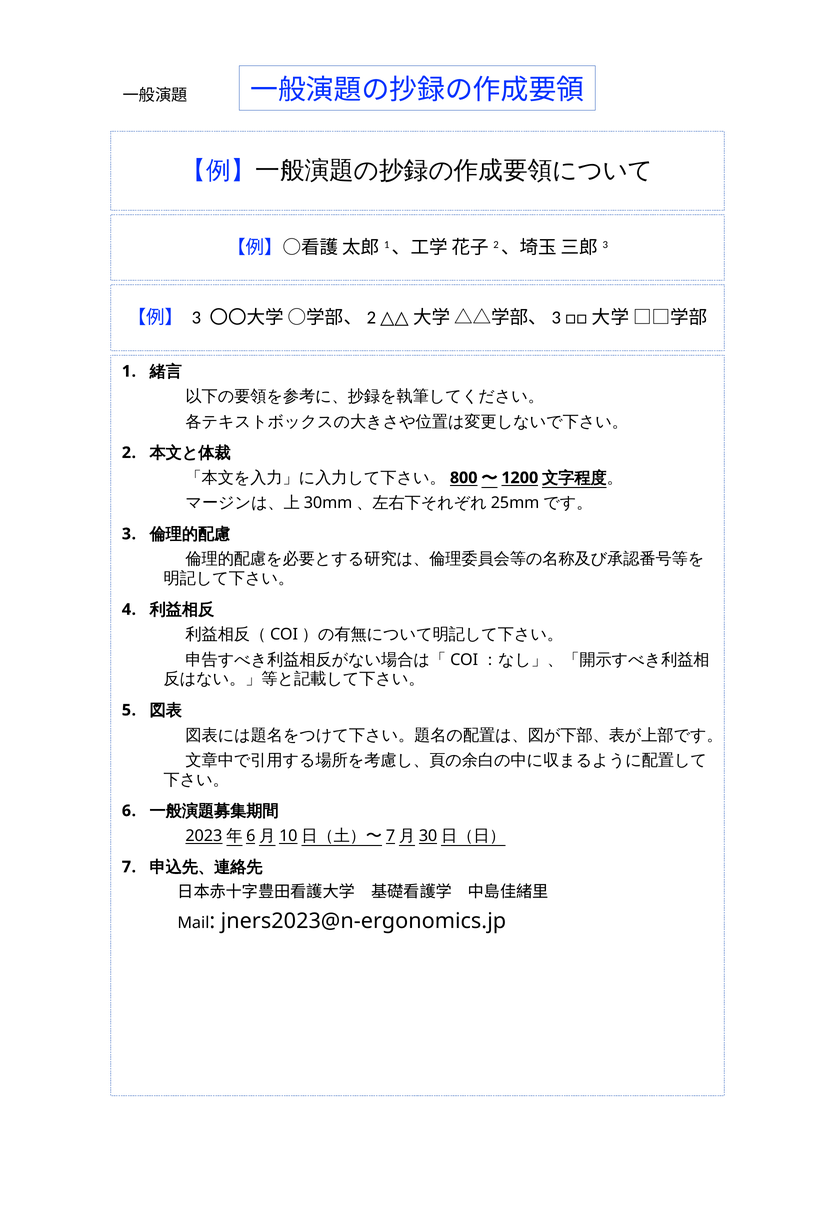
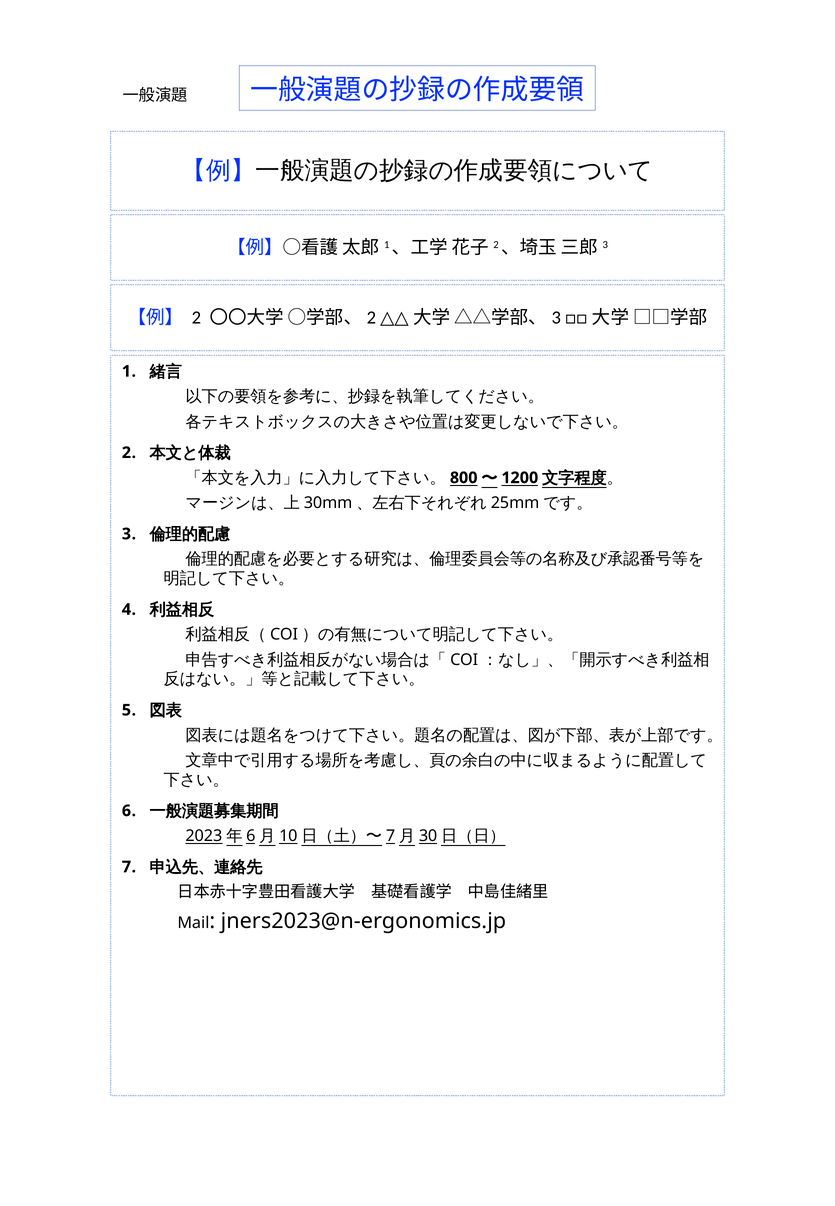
3 at (196, 318): 3 -> 2
